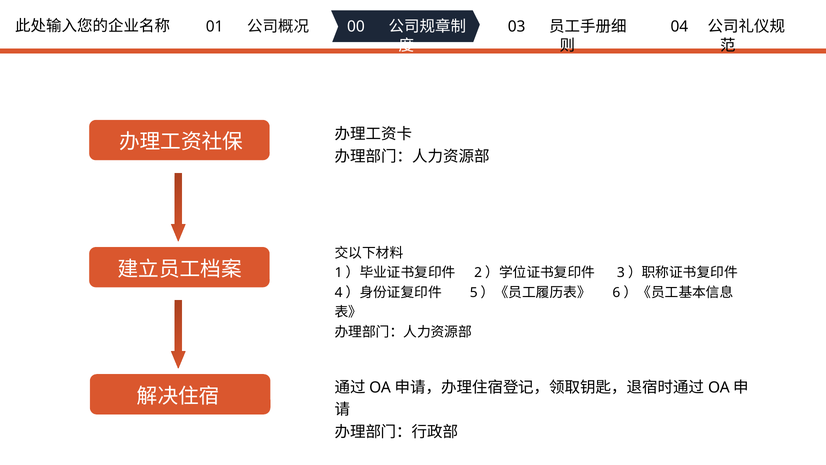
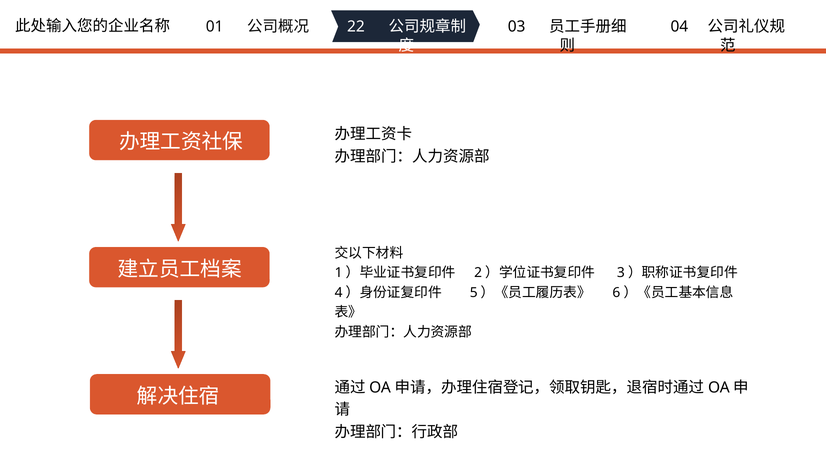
00: 00 -> 22
